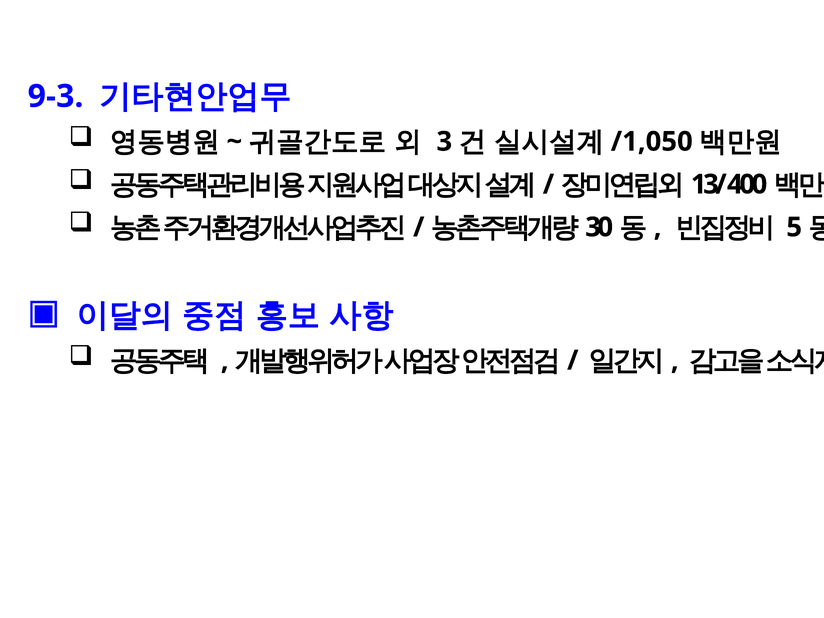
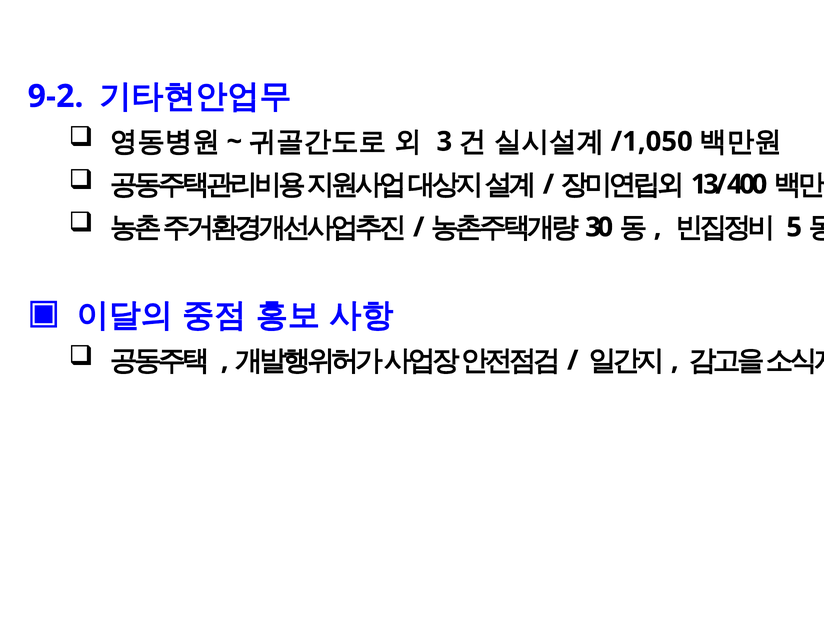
9-3: 9-3 -> 9-2
